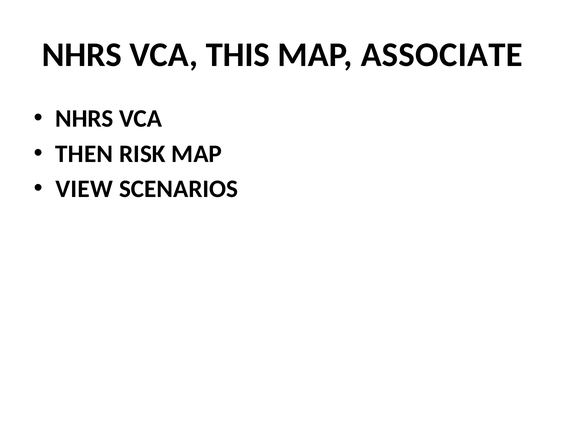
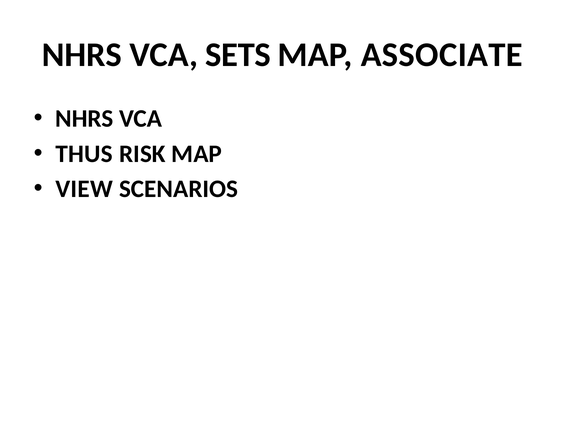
THIS: THIS -> SETS
THEN: THEN -> THUS
